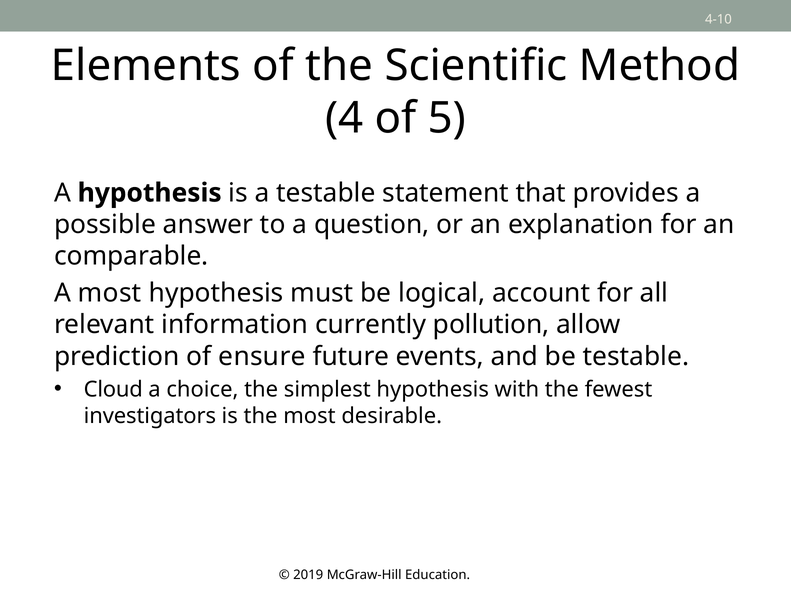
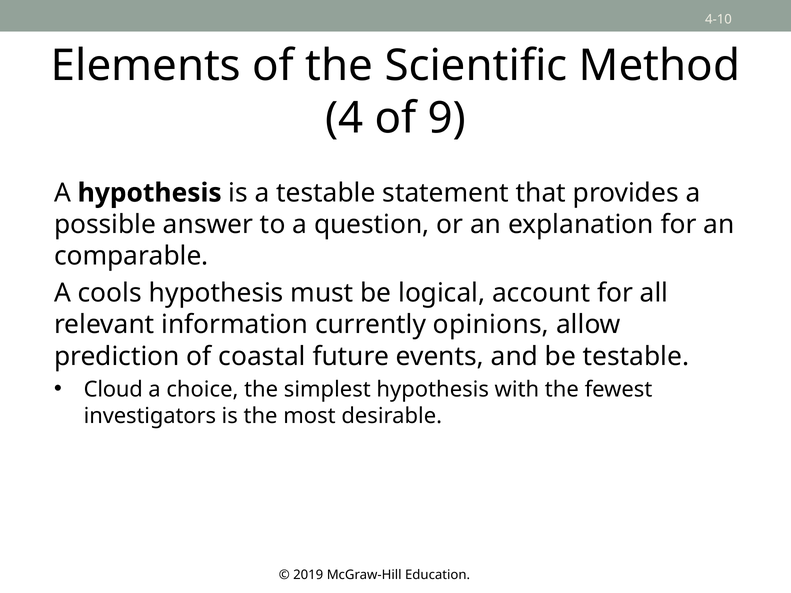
5: 5 -> 9
A most: most -> cools
pollution: pollution -> opinions
ensure: ensure -> coastal
